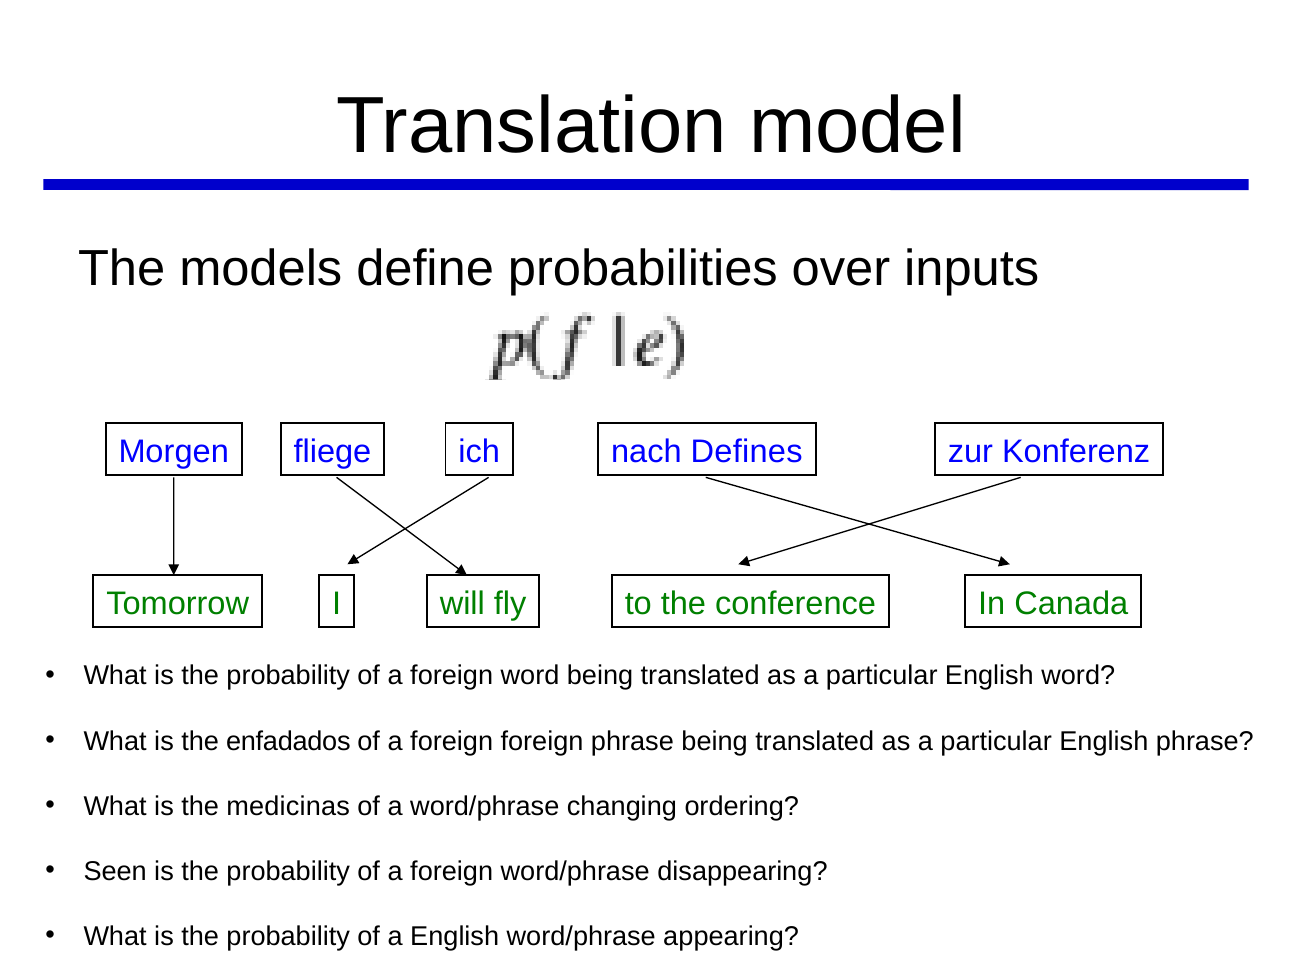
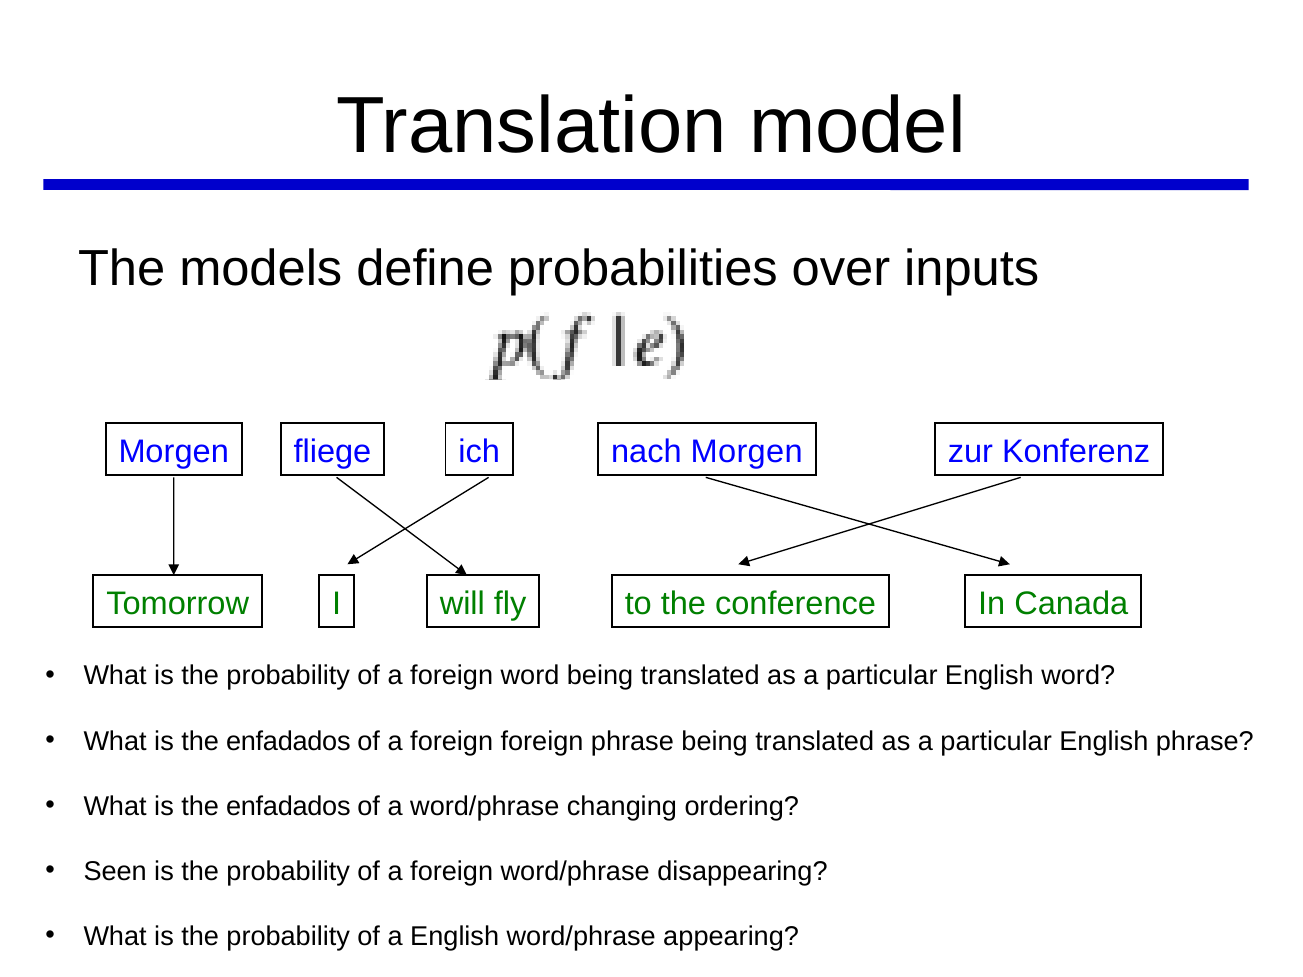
nach Defines: Defines -> Morgen
medicinas at (288, 806): medicinas -> enfadados
